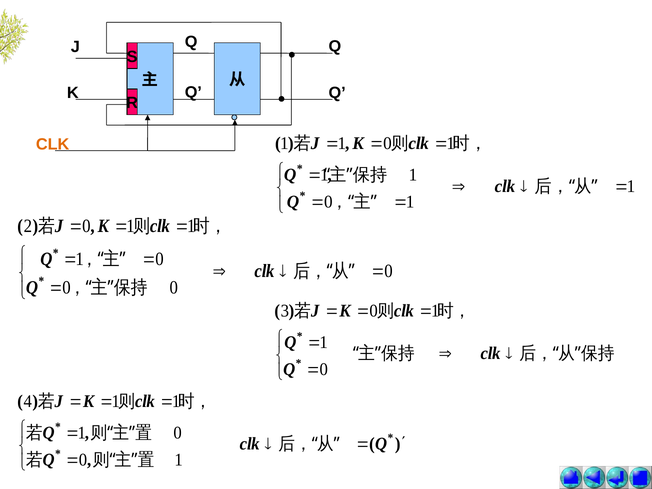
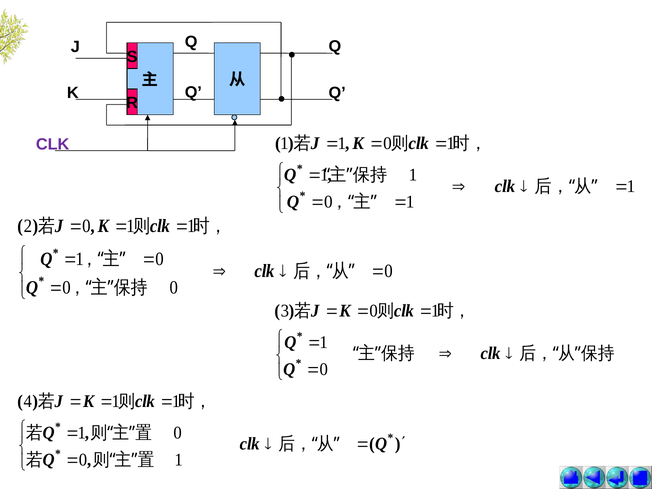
CLK at (53, 144) colour: orange -> purple
